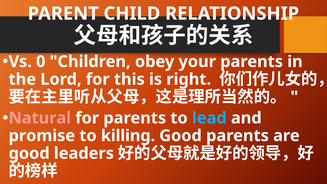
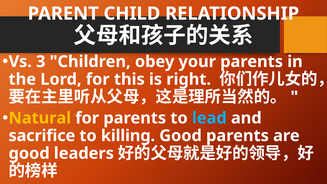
0: 0 -> 3
Natural colour: pink -> yellow
promise: promise -> sacrifice
